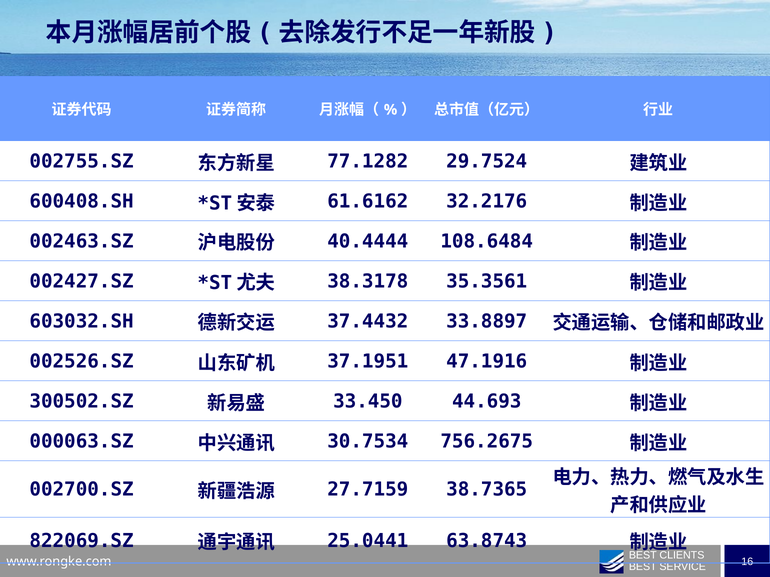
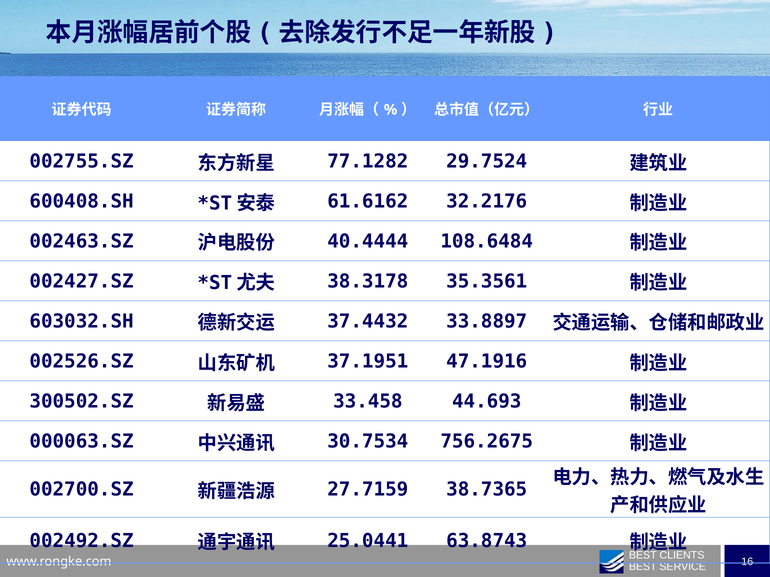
33.450: 33.450 -> 33.458
822069.SZ: 822069.SZ -> 002492.SZ
